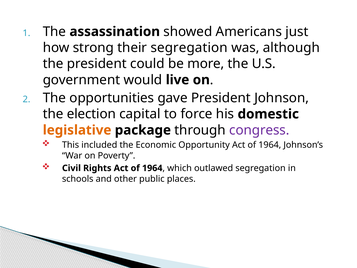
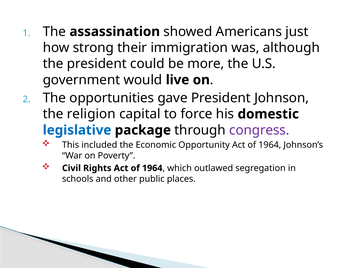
their segregation: segregation -> immigration
election: election -> religion
legislative colour: orange -> blue
